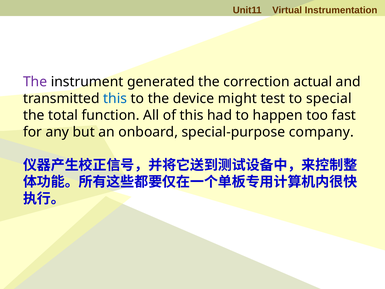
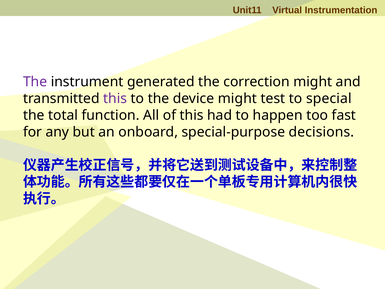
correction actual: actual -> might
this at (115, 98) colour: blue -> purple
company: company -> decisions
